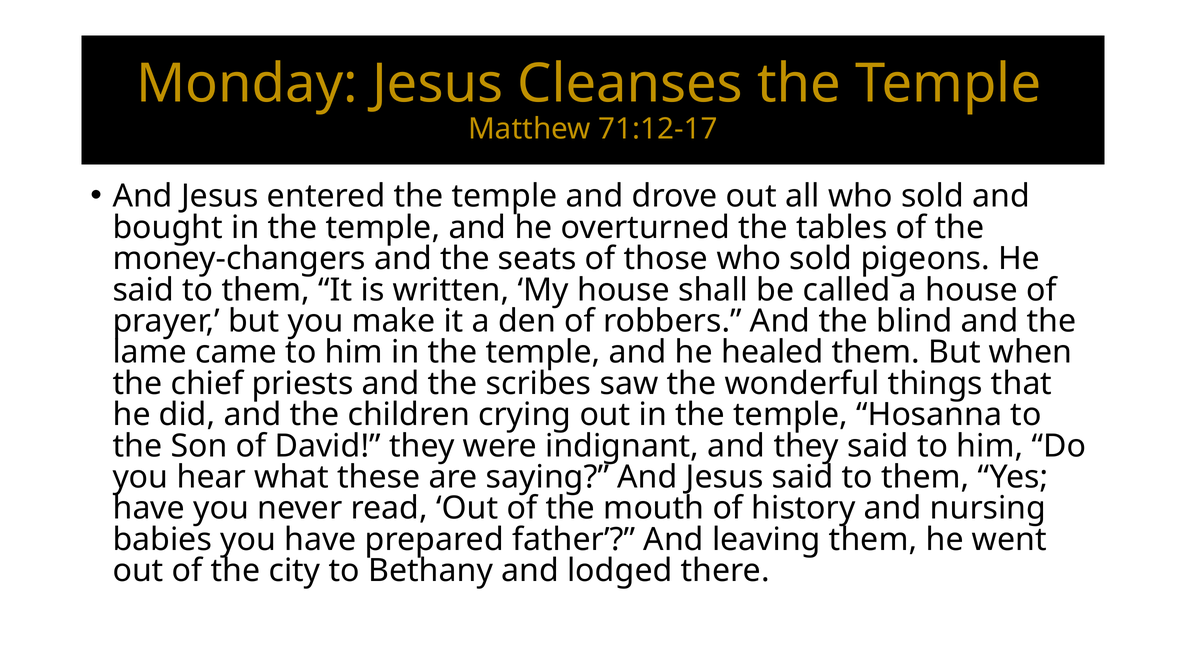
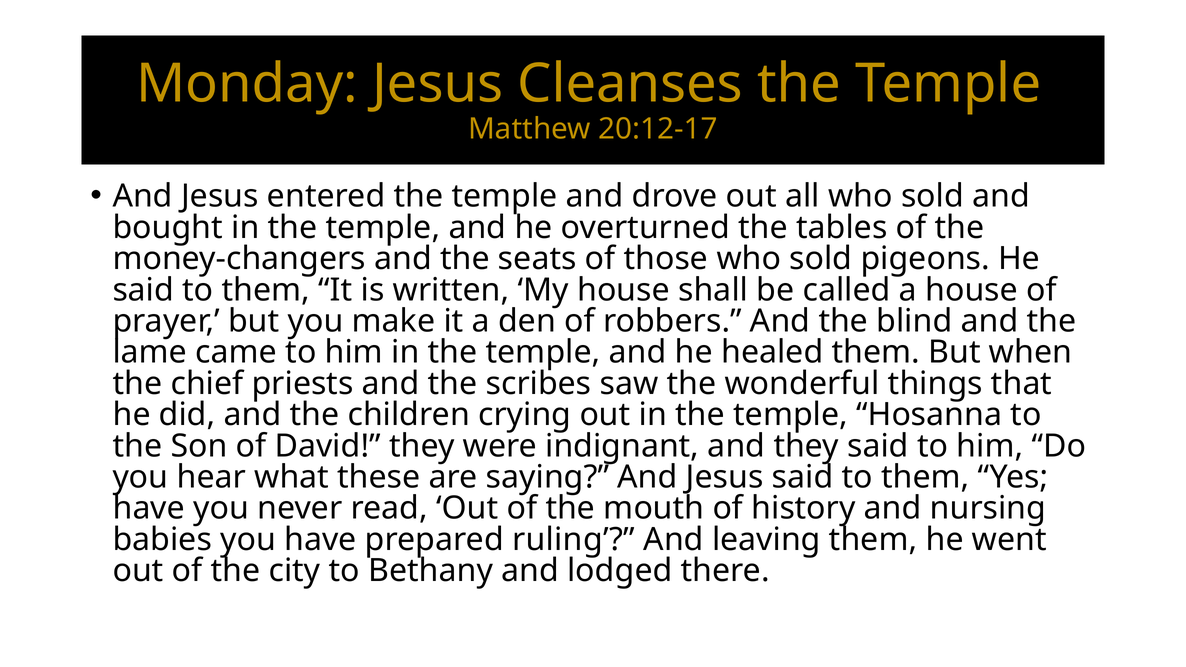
71:12-17: 71:12-17 -> 20:12-17
father: father -> ruling
